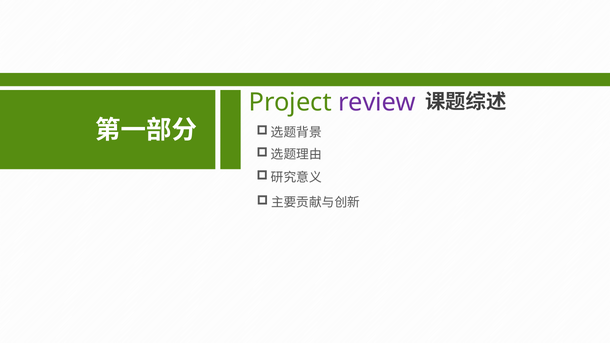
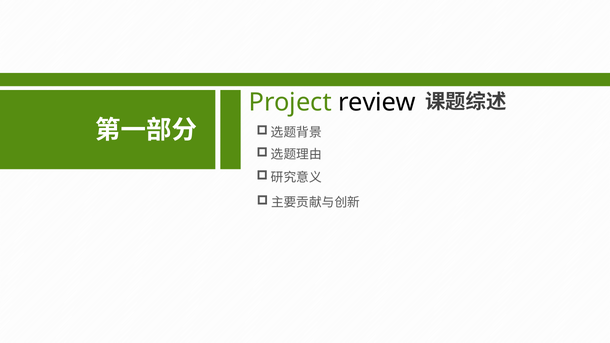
review colour: purple -> black
